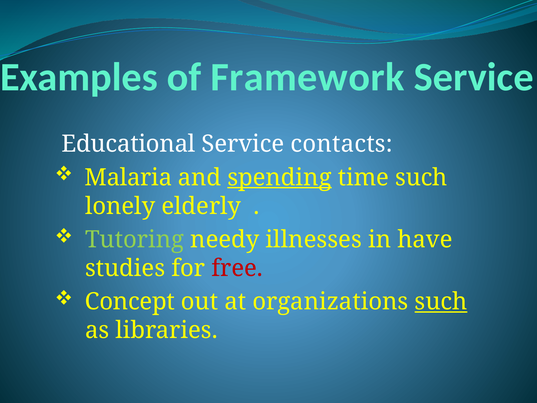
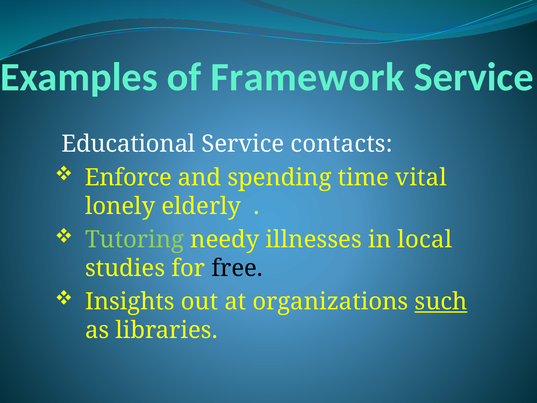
Malaria: Malaria -> Enforce
spending underline: present -> none
time such: such -> vital
have: have -> local
free colour: red -> black
Concept: Concept -> Insights
